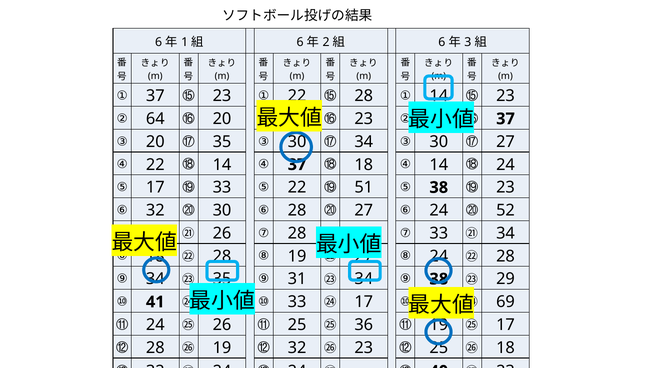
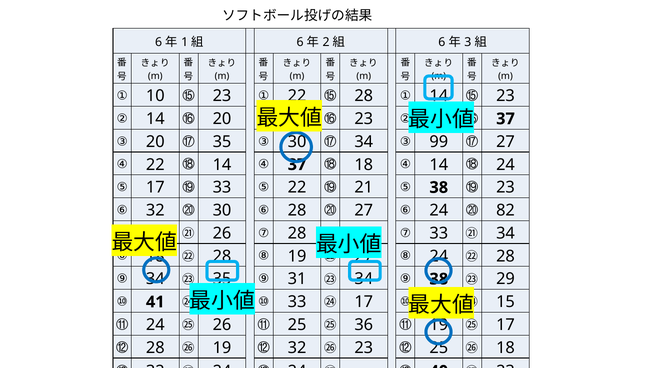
① 37: 37 -> 10
② 64: 64 -> 14
34 ③ 30: 30 -> 99
⑲ 51: 51 -> 21
52: 52 -> 82
69: 69 -> 15
